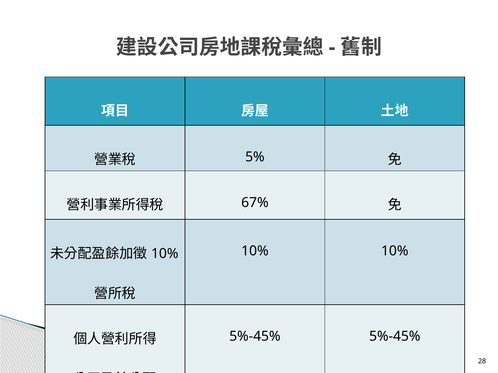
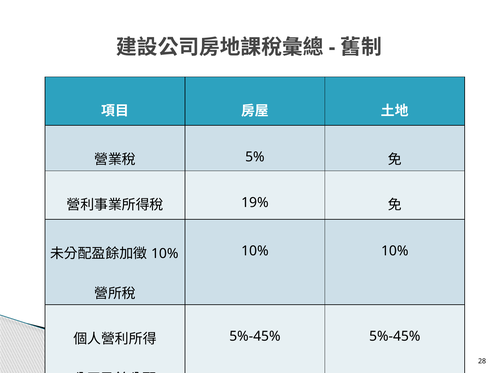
67%: 67% -> 19%
